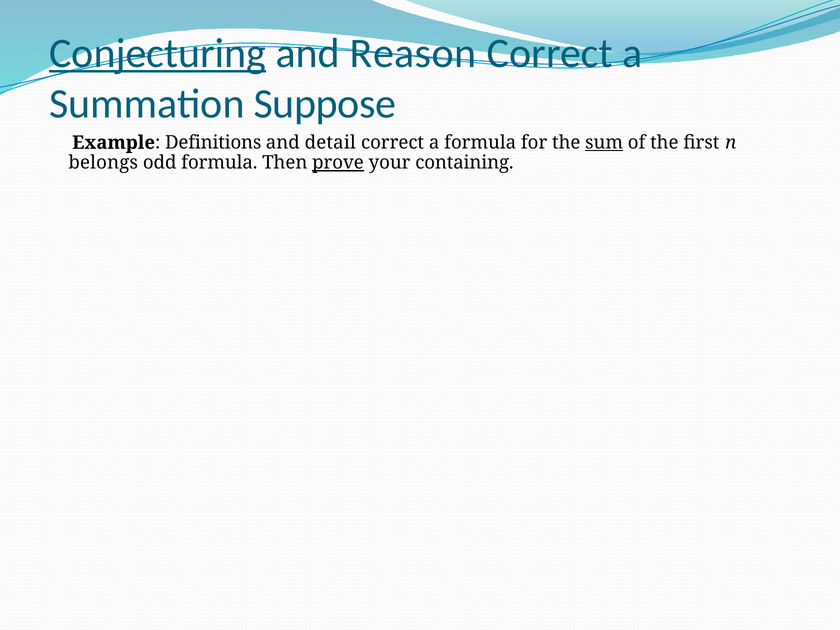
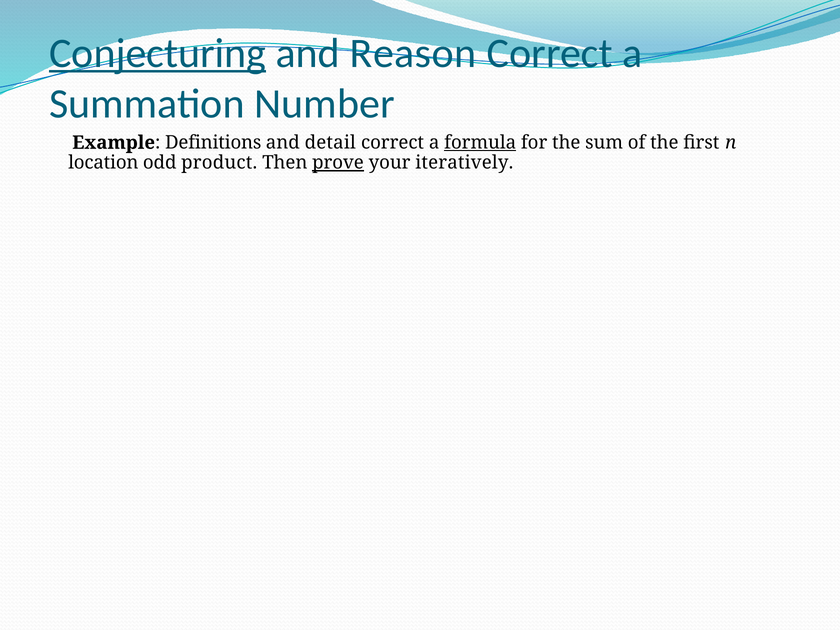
Suppose: Suppose -> Number
formula at (480, 143) underline: none -> present
sum underline: present -> none
belongs: belongs -> location
odd formula: formula -> product
containing: containing -> iteratively
